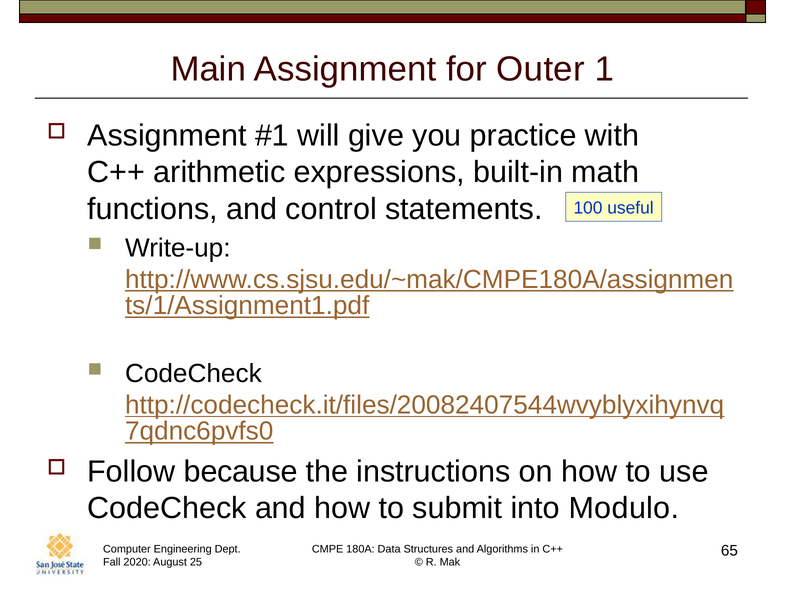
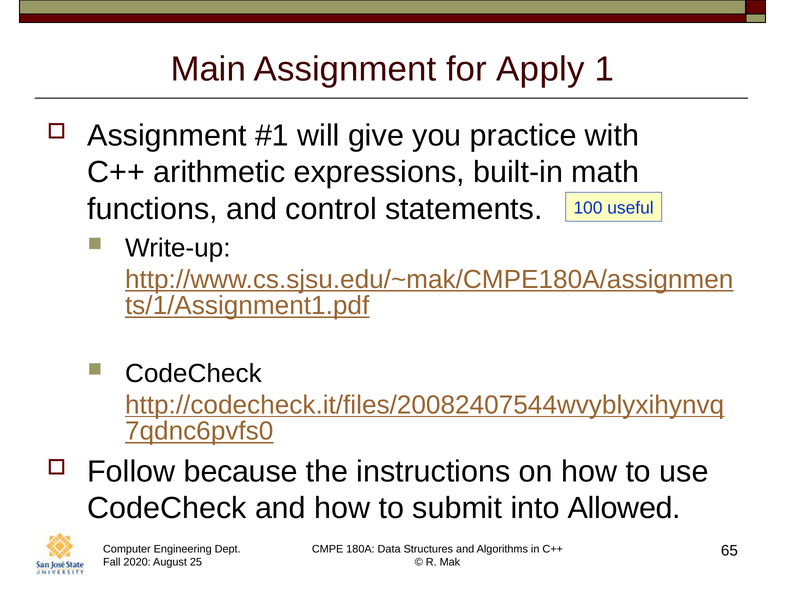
Outer: Outer -> Apply
Modulo: Modulo -> Allowed
